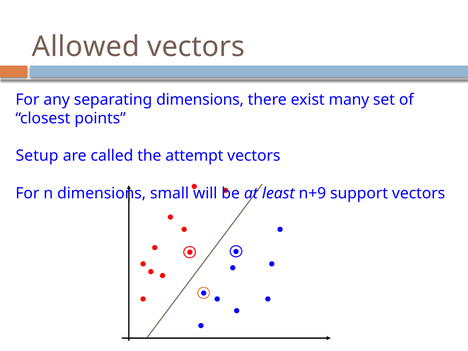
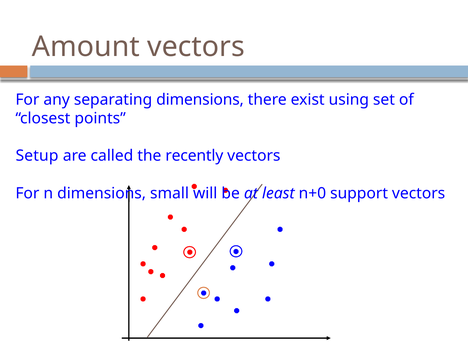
Allowed: Allowed -> Amount
many: many -> using
attempt: attempt -> recently
n+9: n+9 -> n+0
